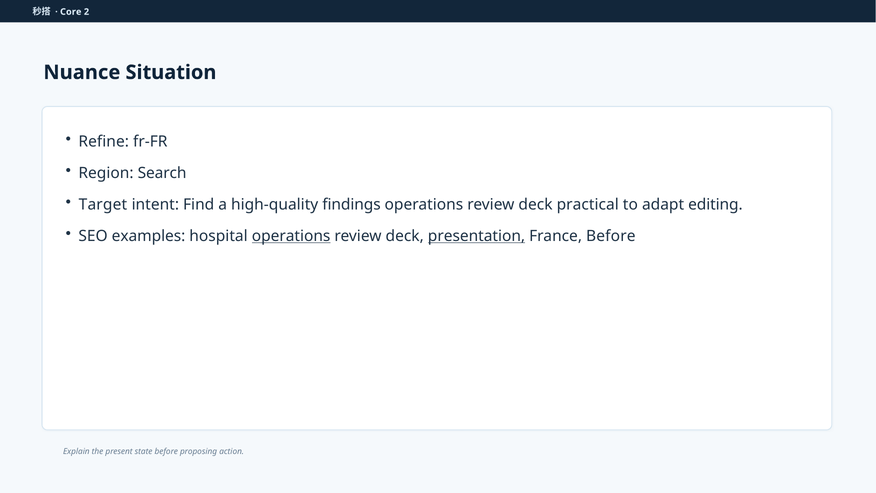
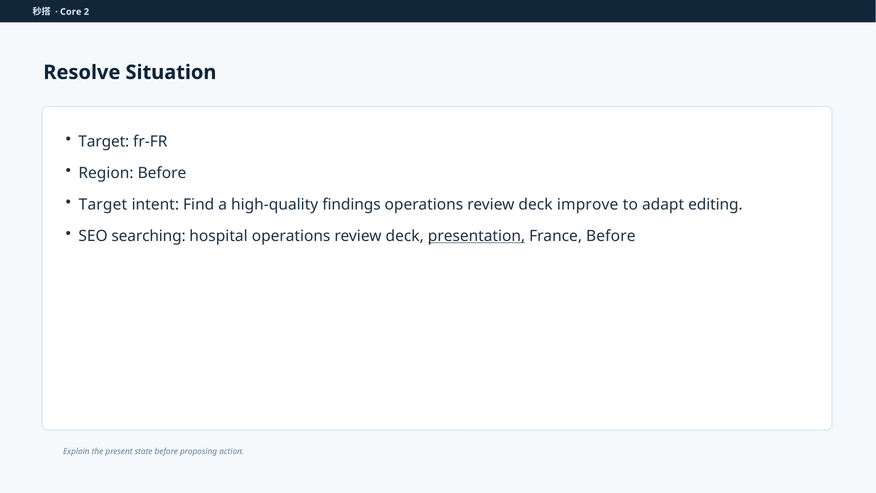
Nuance: Nuance -> Resolve
Refine at (104, 142): Refine -> Target
Region Search: Search -> Before
practical: practical -> improve
examples: examples -> searching
operations at (291, 236) underline: present -> none
